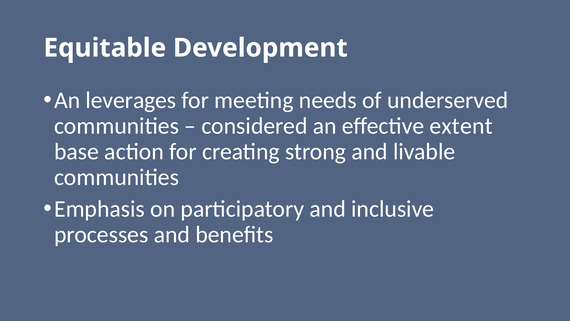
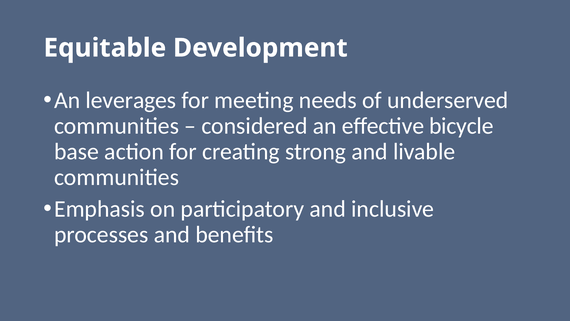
extent: extent -> bicycle
